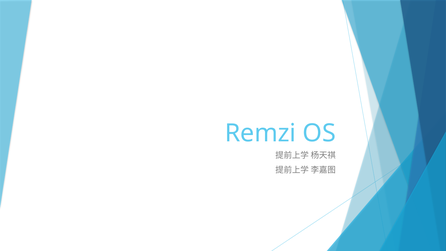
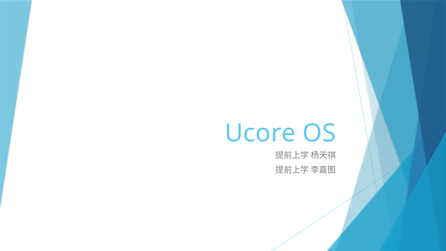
Remzi: Remzi -> Ucore
